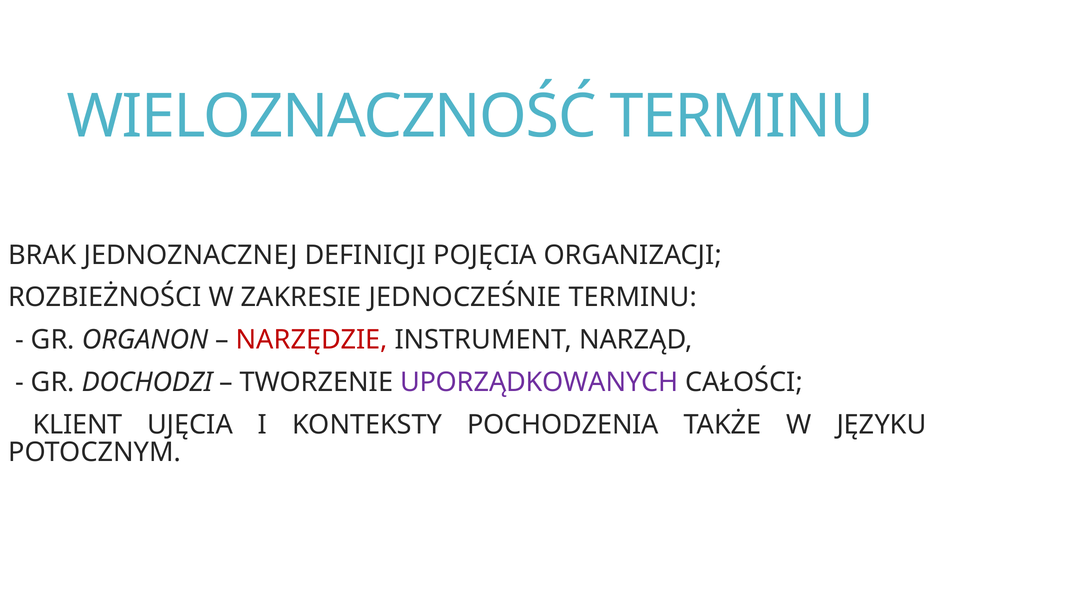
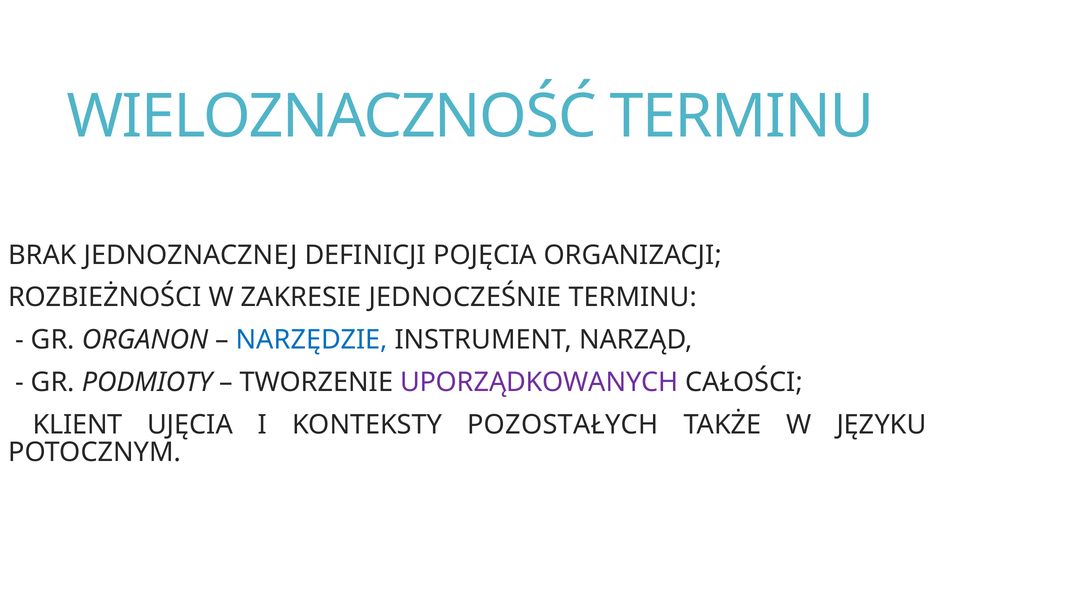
NARZĘDZIE colour: red -> blue
DOCHODZI: DOCHODZI -> PODMIOTY
POCHODZENIA: POCHODZENIA -> POZOSTAŁYCH
